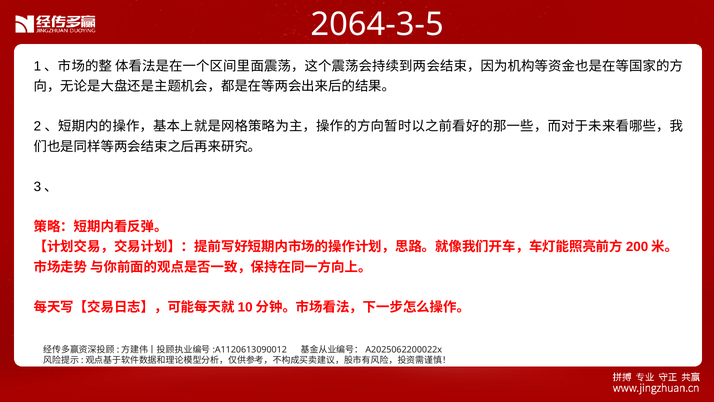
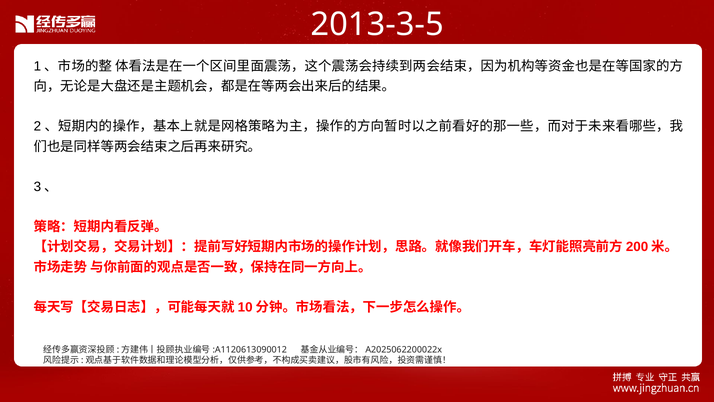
2064-3-5: 2064-3-5 -> 2013-3-5
